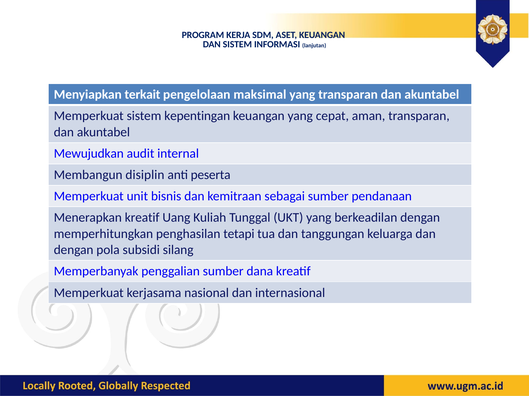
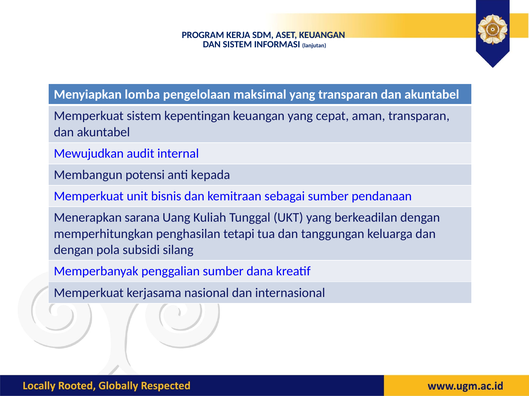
terkait: terkait -> lomba
disiplin: disiplin -> potensi
peserta: peserta -> kepada
Menerapkan kreatif: kreatif -> sarana
